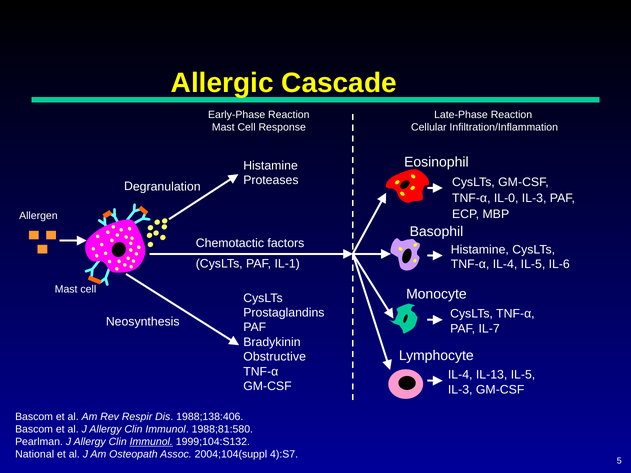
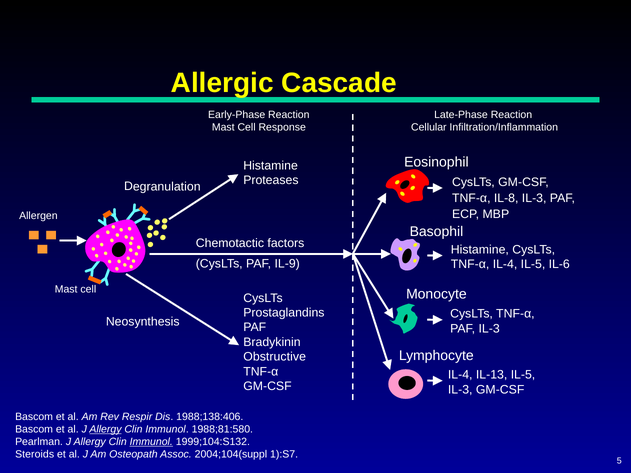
IL-0: IL-0 -> IL-8
IL-1: IL-1 -> IL-9
PAF IL-7: IL-7 -> IL-3
Allergy at (105, 429) underline: none -> present
National: National -> Steroids
4):S7: 4):S7 -> 1):S7
